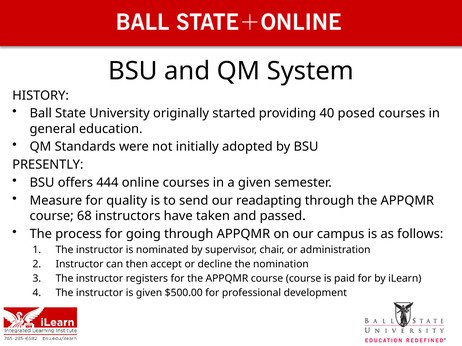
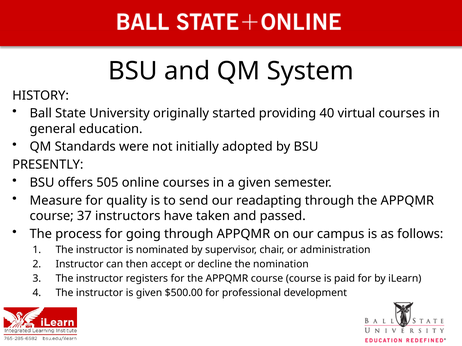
posed: posed -> virtual
444: 444 -> 505
68: 68 -> 37
